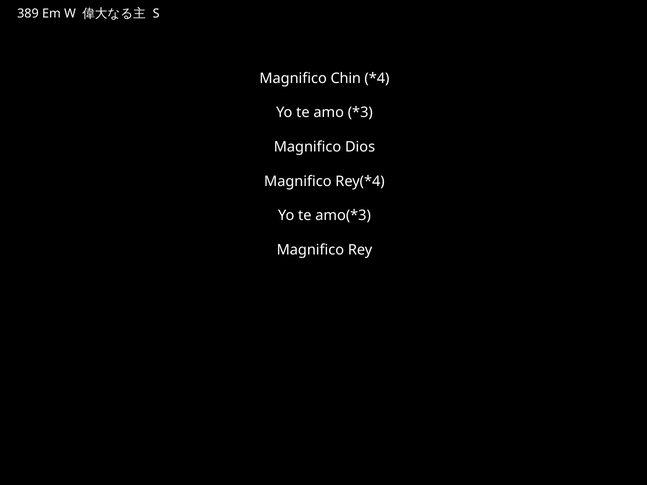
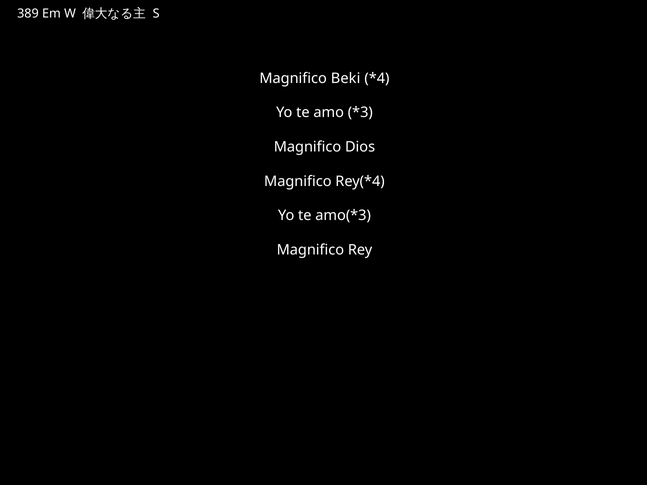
Chin: Chin -> Beki
